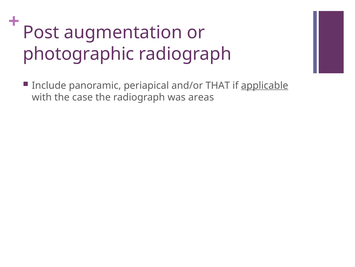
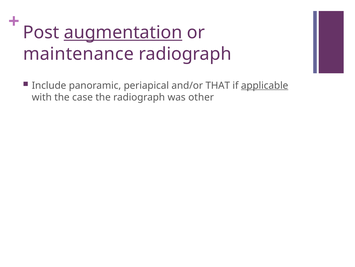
augmentation underline: none -> present
photographic: photographic -> maintenance
areas: areas -> other
